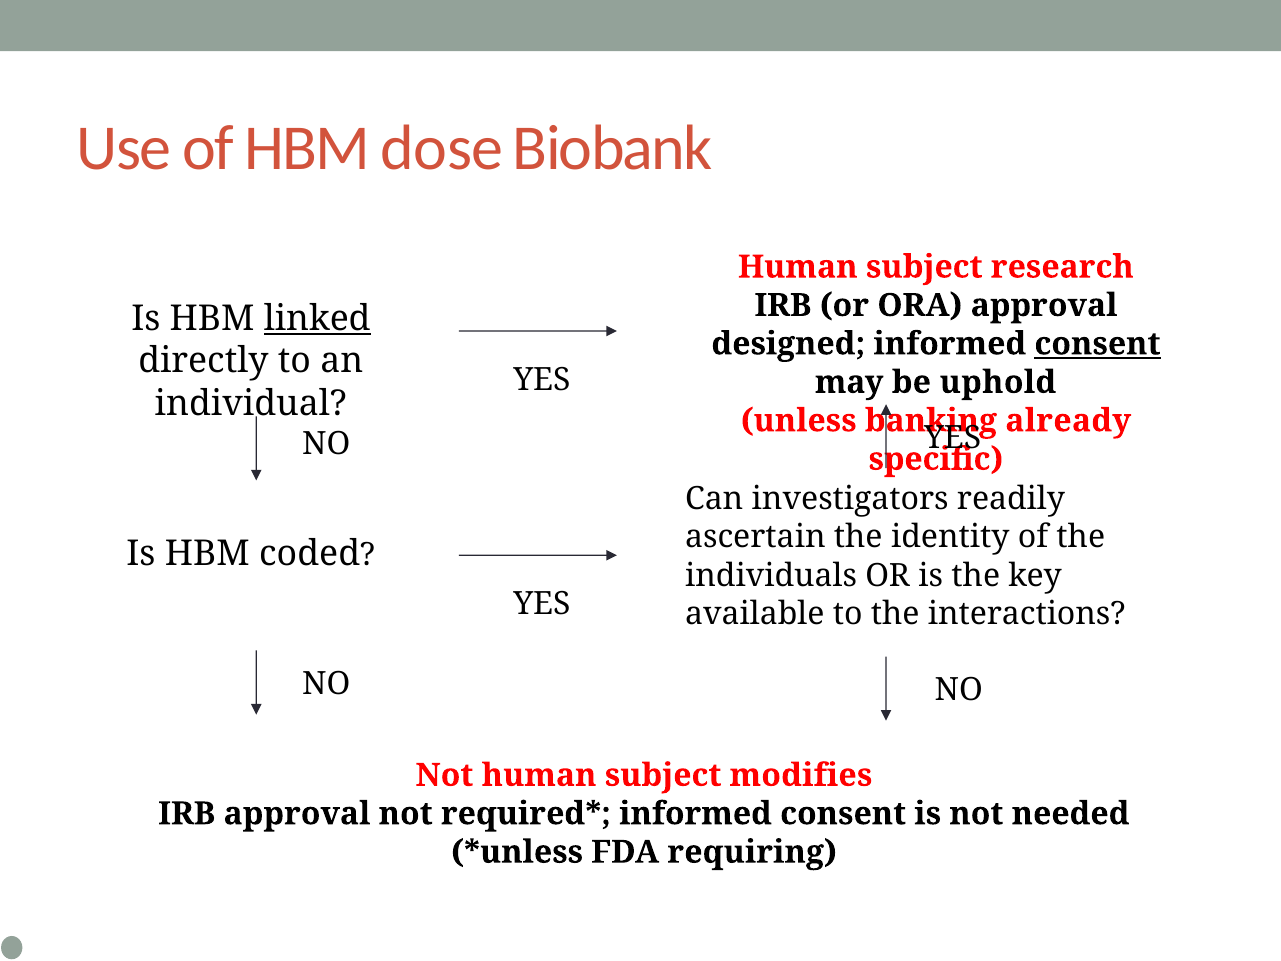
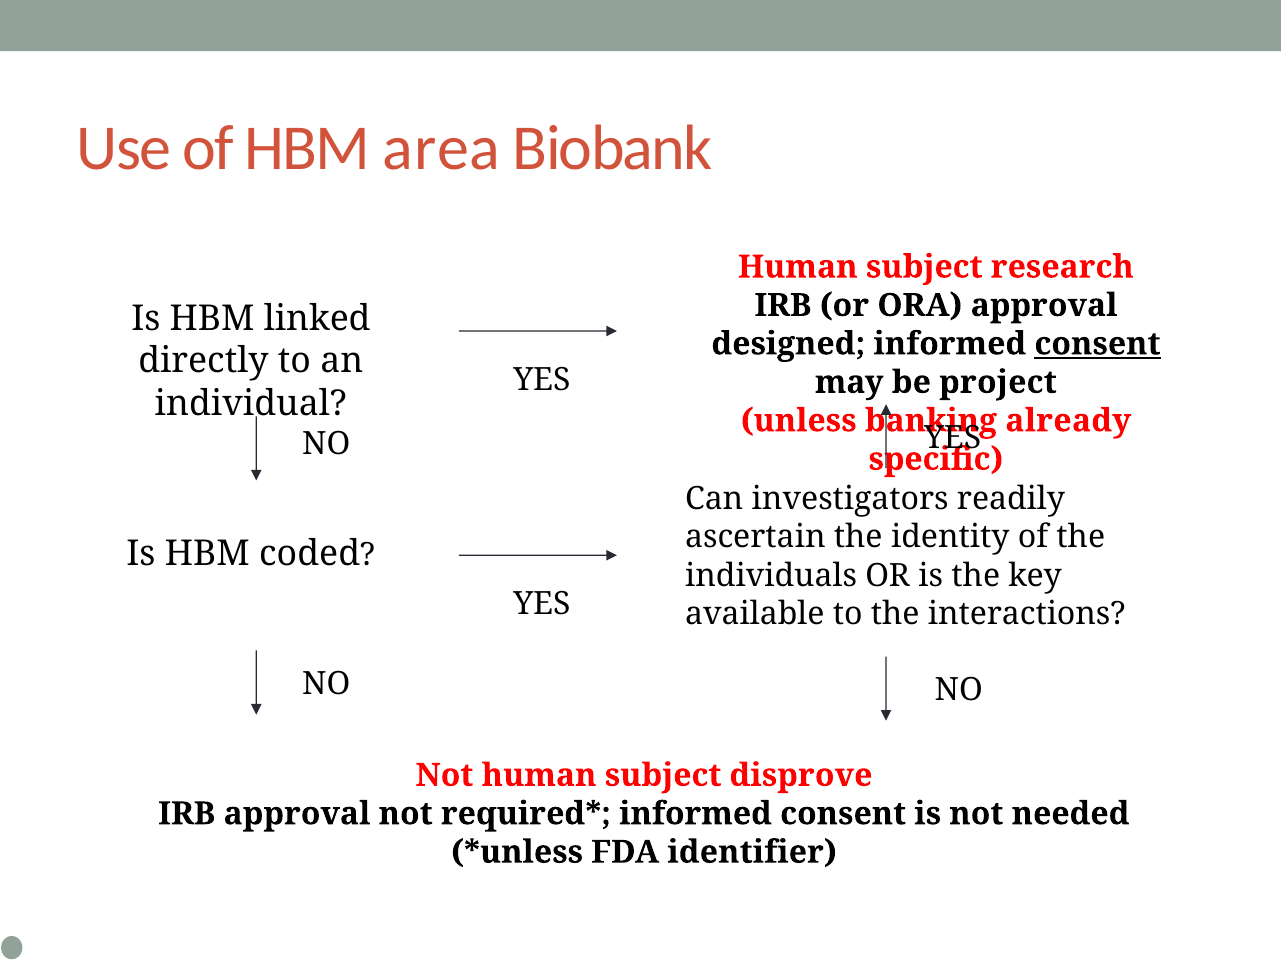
dose: dose -> area
linked underline: present -> none
uphold: uphold -> project
modifies: modifies -> disprove
requiring: requiring -> identifier
